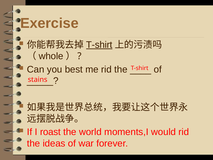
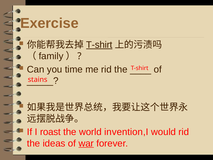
whole: whole -> family
best: best -> time
moments,I: moments,I -> invention,I
war underline: none -> present
